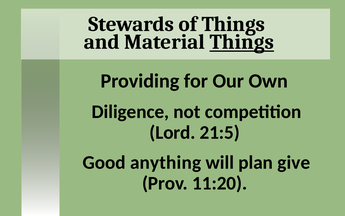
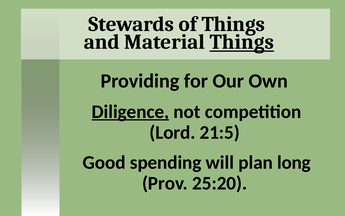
Diligence underline: none -> present
anything: anything -> spending
give: give -> long
11:20: 11:20 -> 25:20
